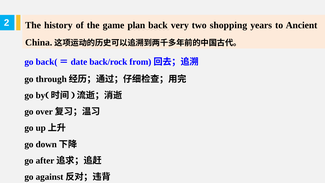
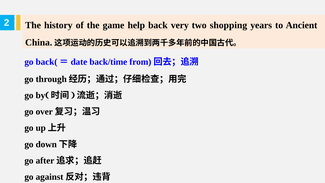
plan: plan -> help
back/rock: back/rock -> back/time
